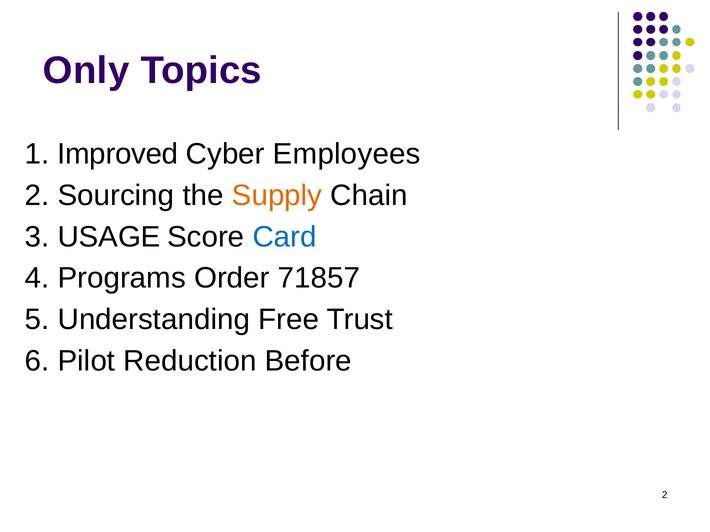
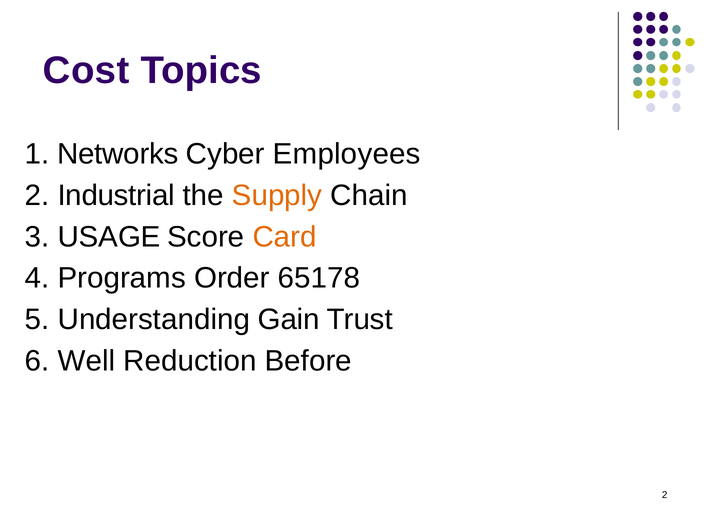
Only: Only -> Cost
Improved: Improved -> Networks
Sourcing: Sourcing -> Industrial
Card colour: blue -> orange
71857: 71857 -> 65178
Free: Free -> Gain
Pilot: Pilot -> Well
